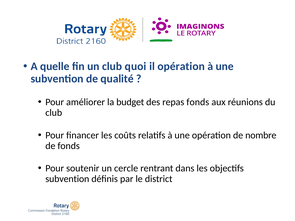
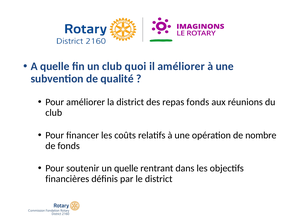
il opération: opération -> améliorer
la budget: budget -> district
un cercle: cercle -> quelle
subvention at (67, 179): subvention -> financières
